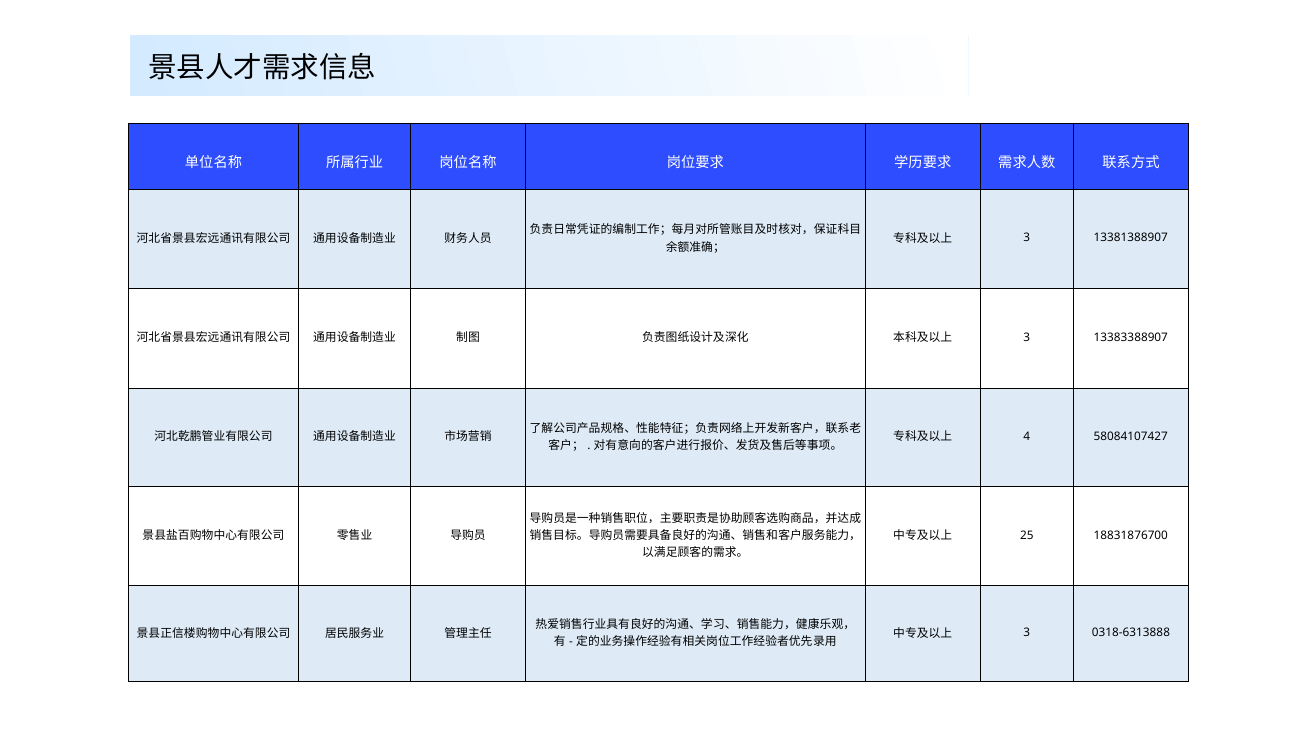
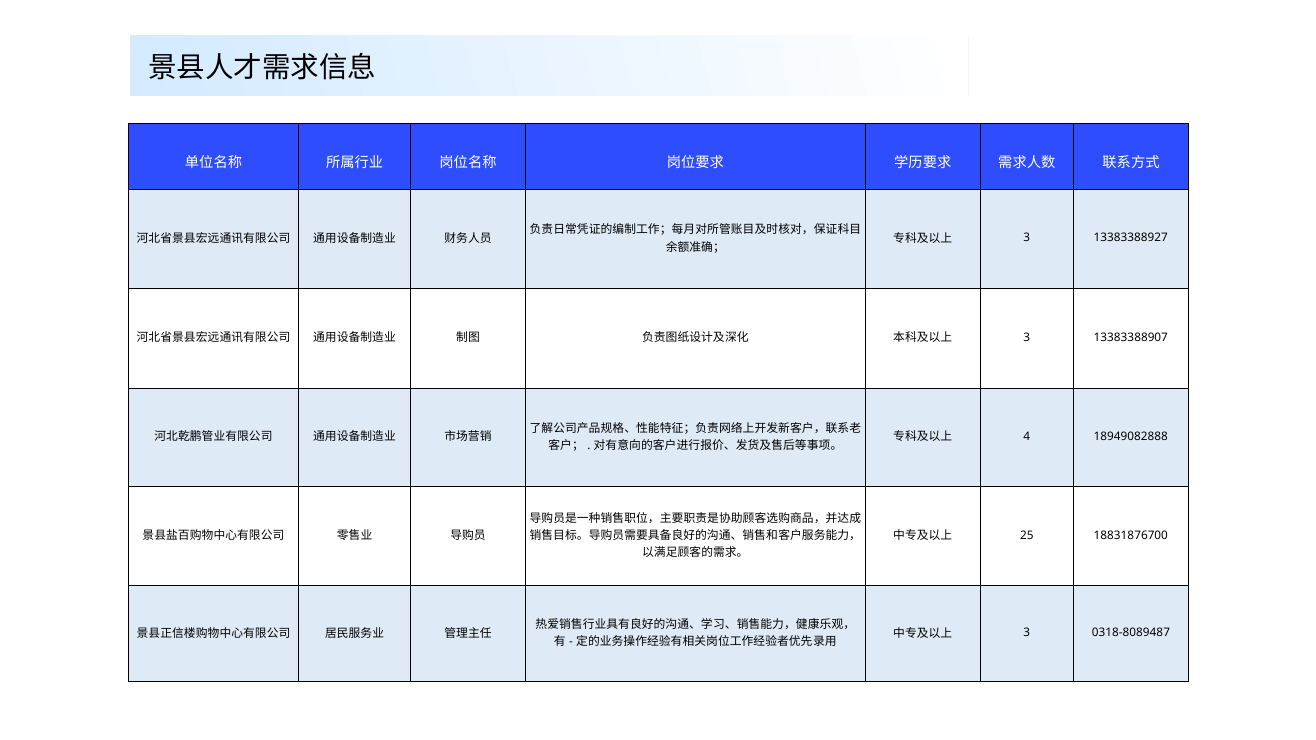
13381388907: 13381388907 -> 13383388927
58084107427: 58084107427 -> 18949082888
0318-6313888: 0318-6313888 -> 0318-8089487
